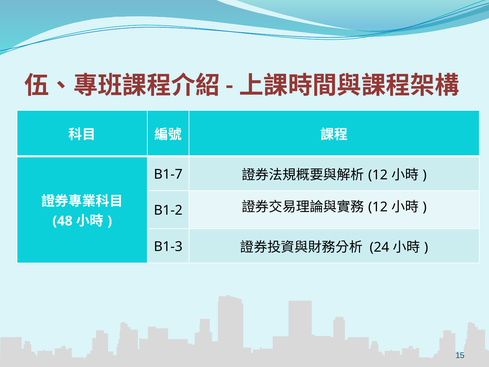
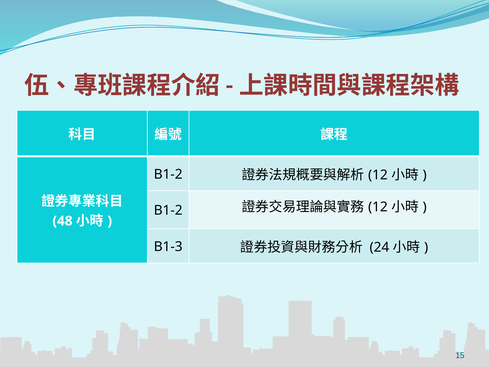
B1-7 at (168, 174): B1-7 -> B1-2
